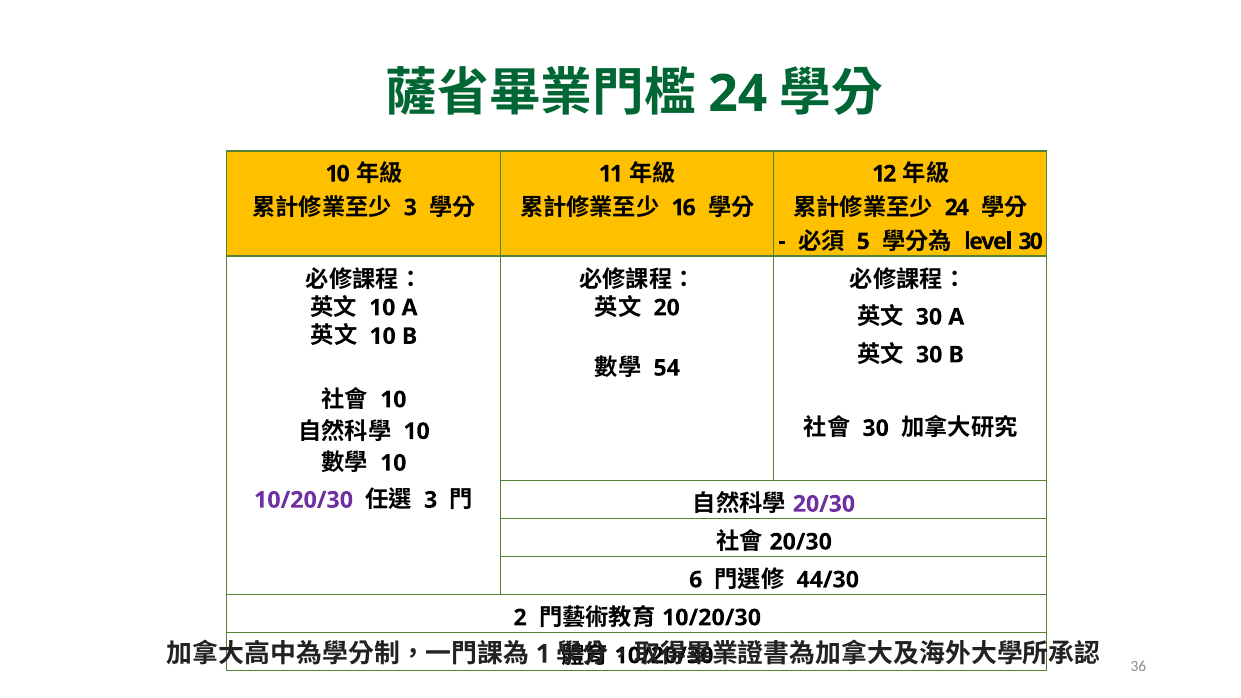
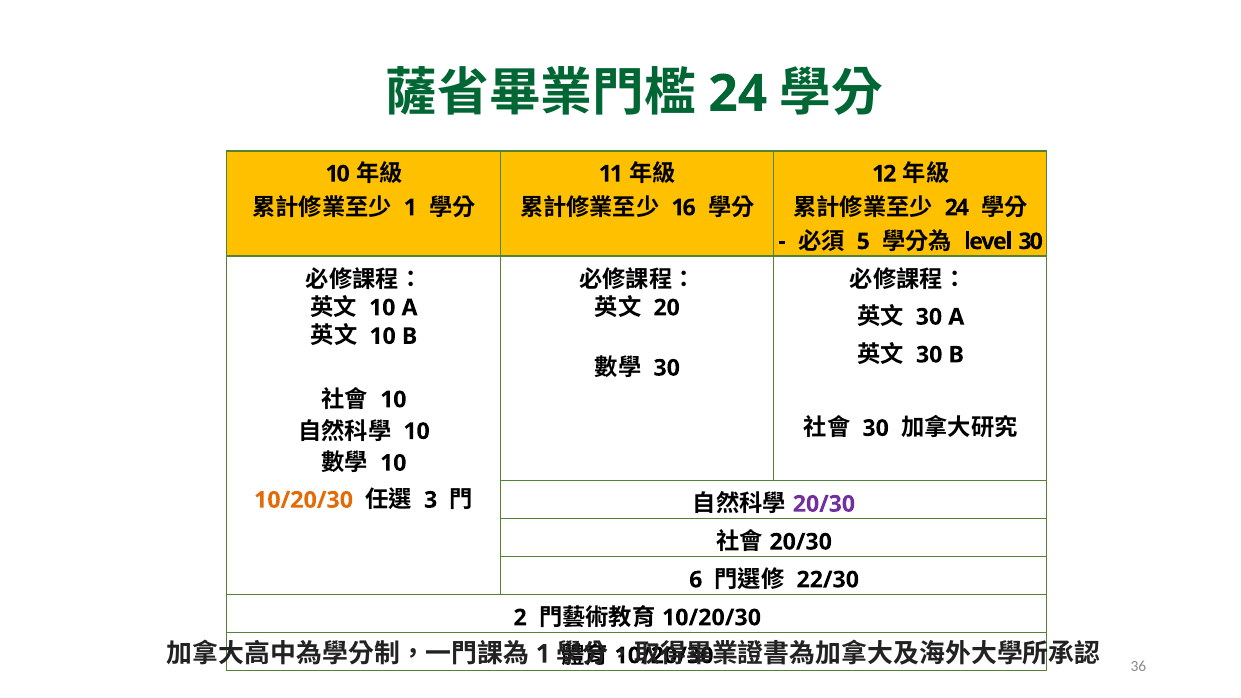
3 at (410, 208): 3 -> 1
54 at (667, 368): 54 -> 30
10/20/30 at (304, 500) colour: purple -> orange
44/30: 44/30 -> 22/30
